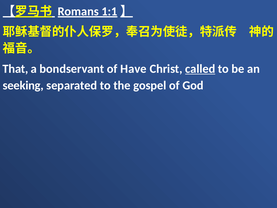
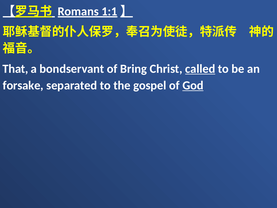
Have: Have -> Bring
seeking: seeking -> forsake
God underline: none -> present
